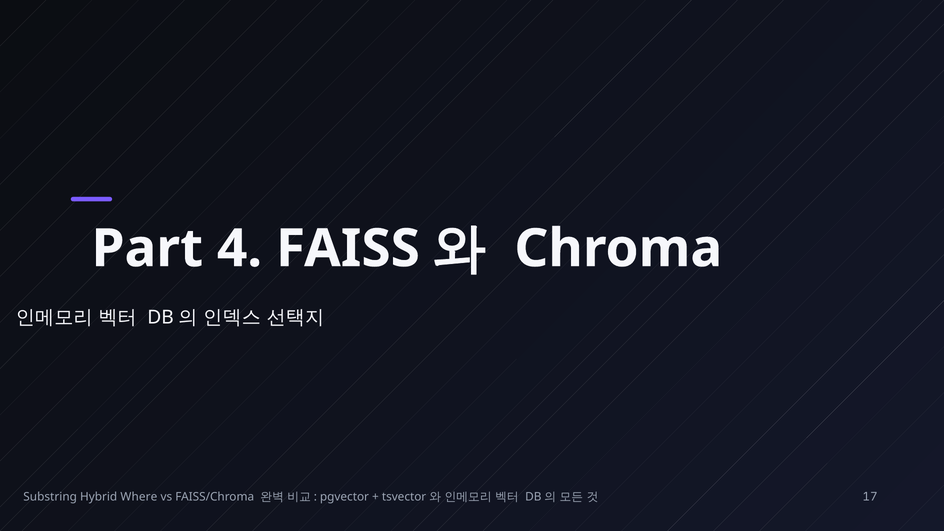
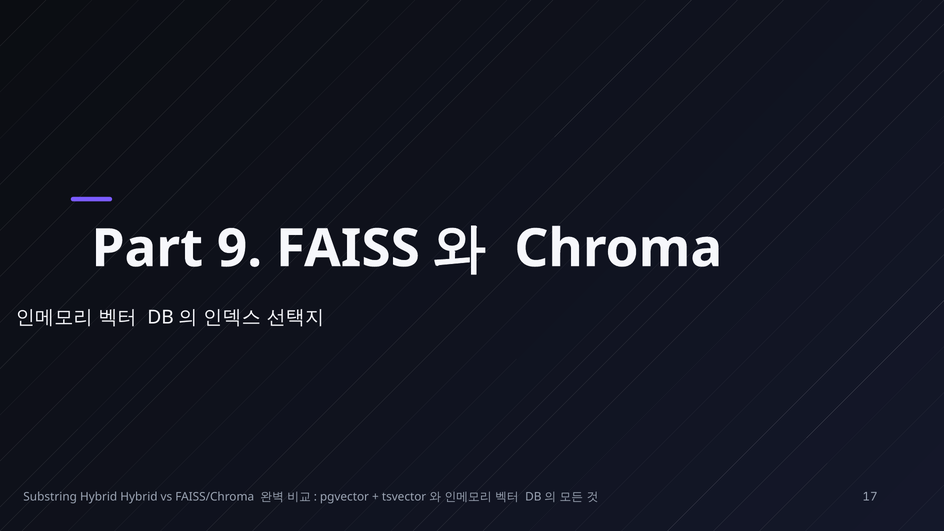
4: 4 -> 9
Hybrid Where: Where -> Hybrid
